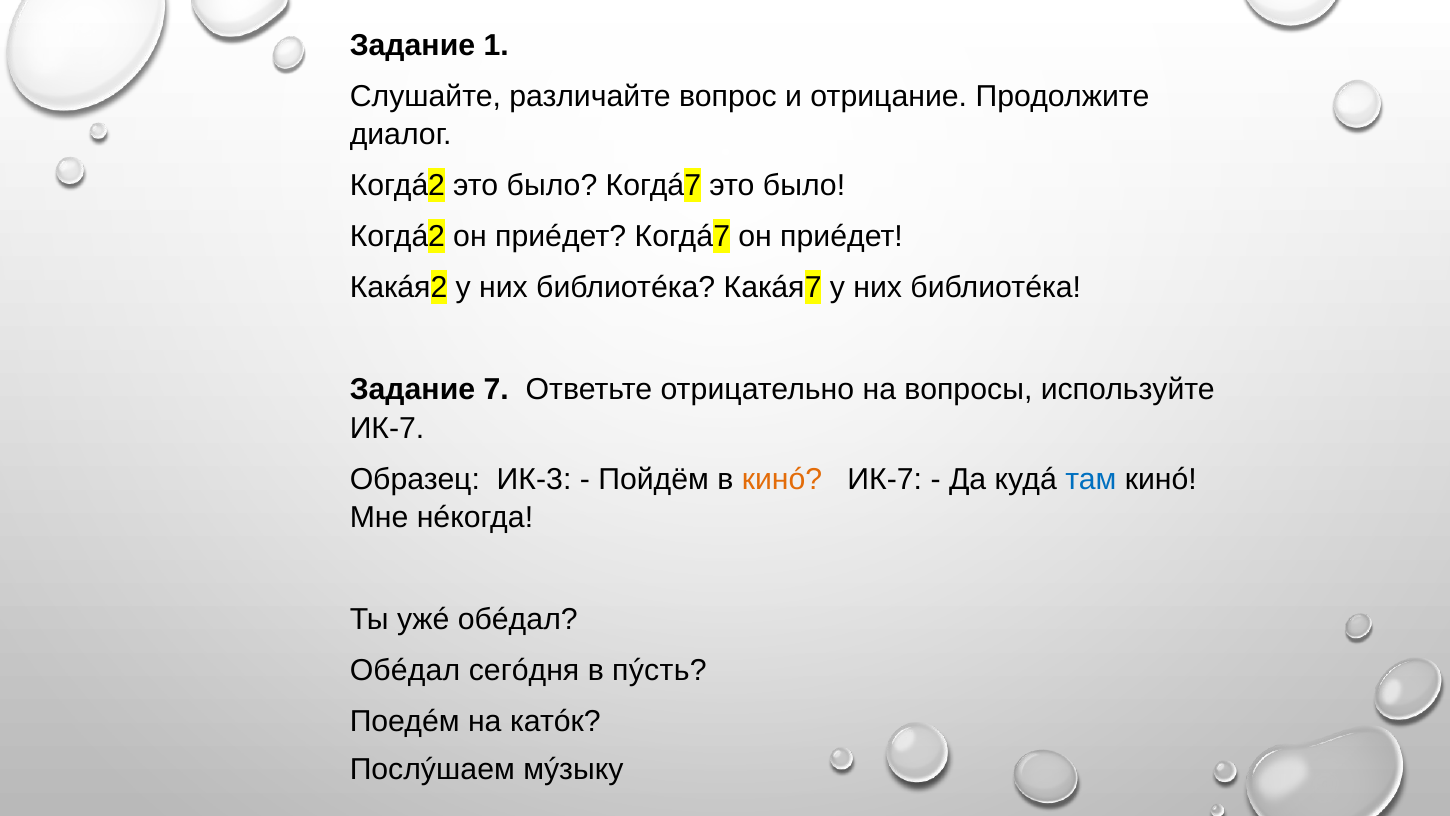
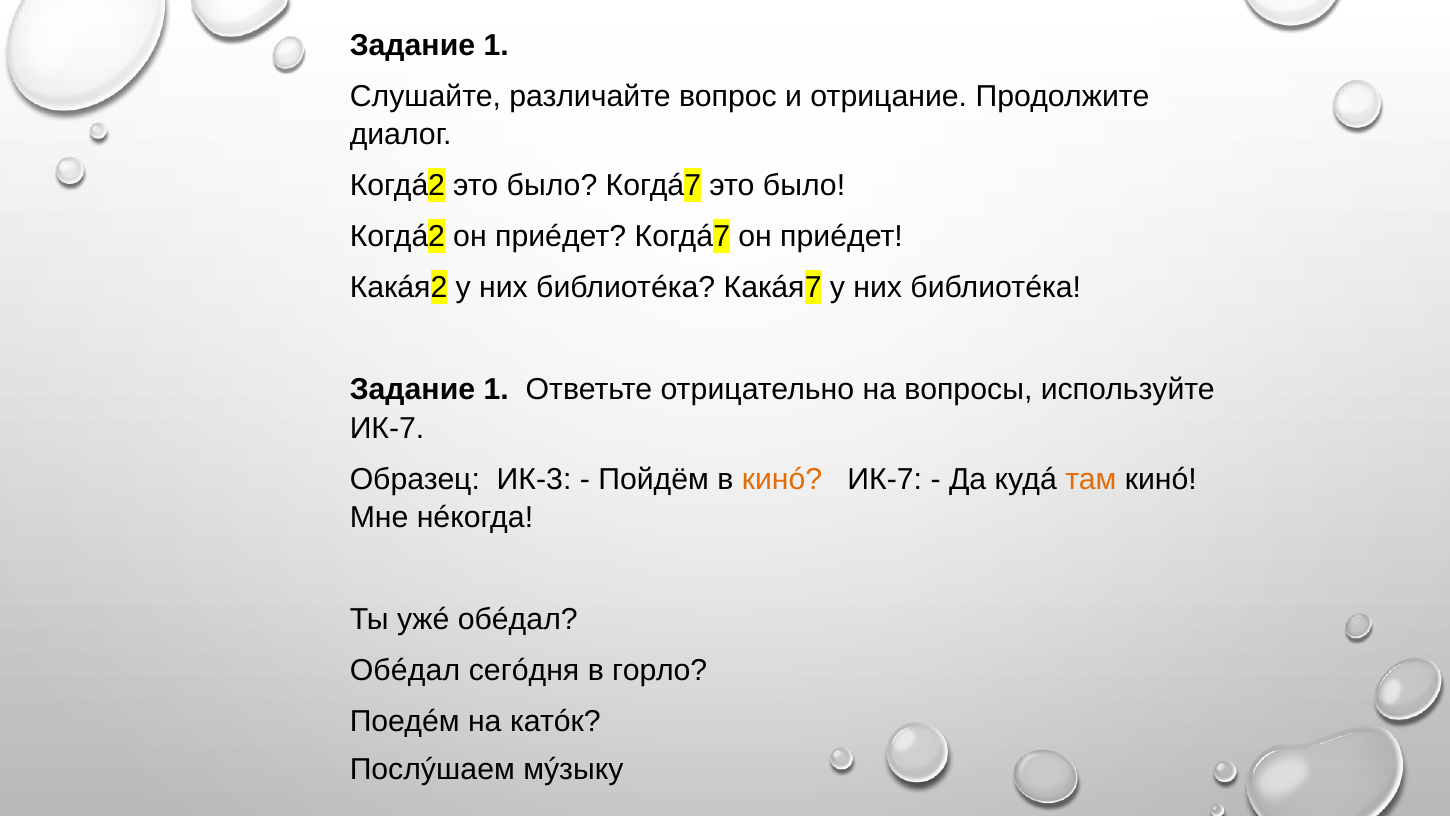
7 at (496, 389): 7 -> 1
там colour: blue -> orange
пýсть: пýсть -> горло
